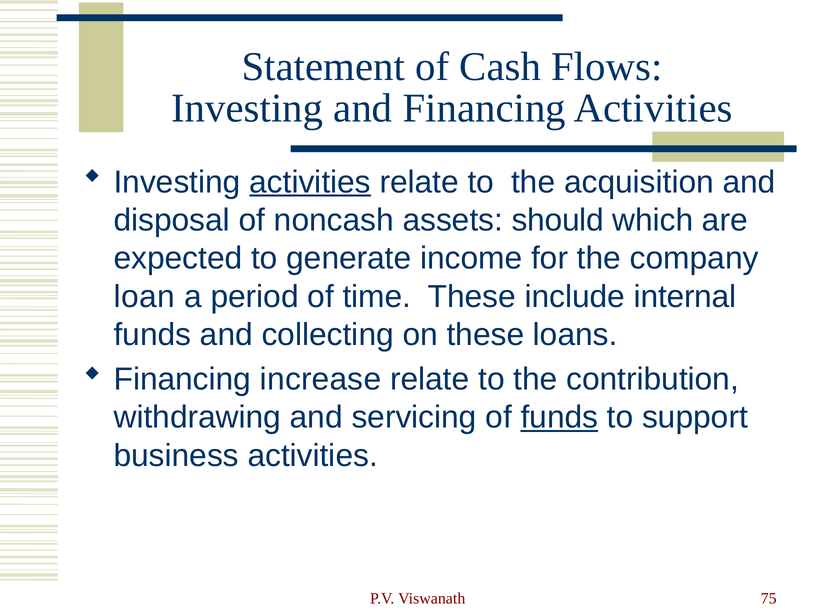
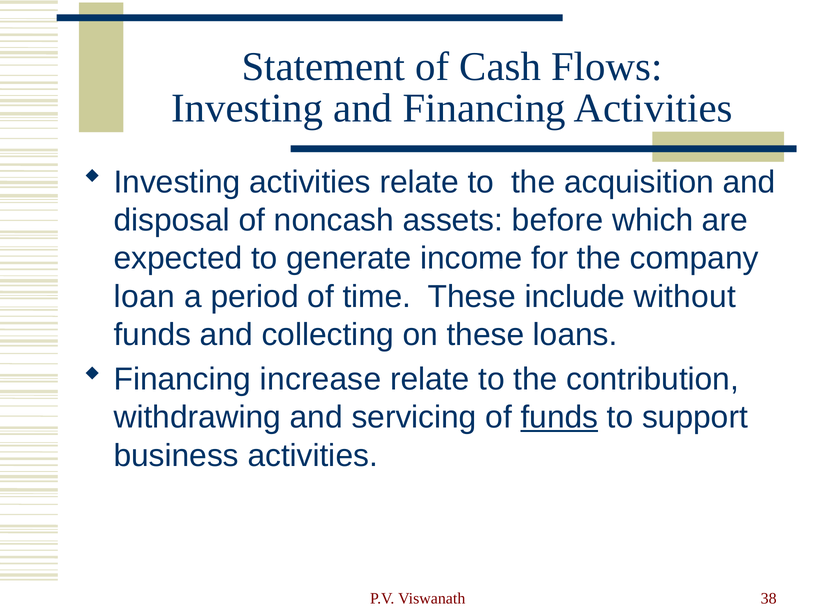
activities at (310, 182) underline: present -> none
should: should -> before
internal: internal -> without
75: 75 -> 38
